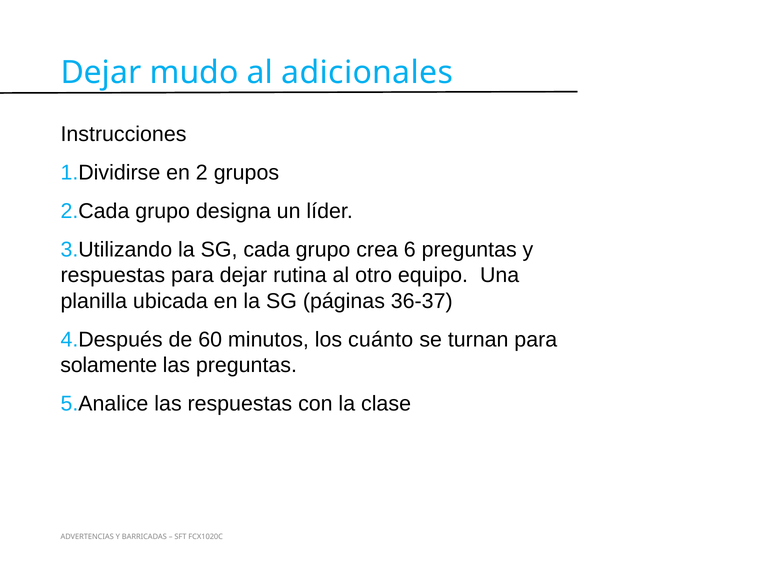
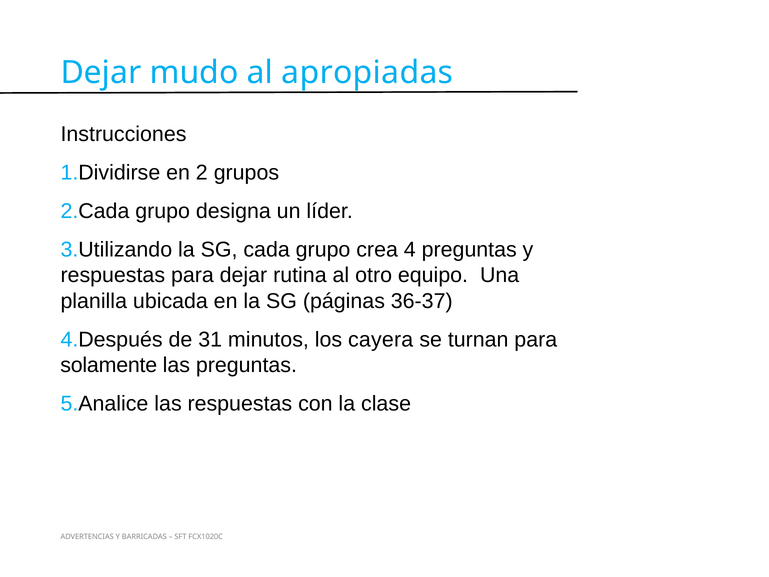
adicionales: adicionales -> apropiadas
crea 6: 6 -> 4
60: 60 -> 31
cuánto: cuánto -> cayera
